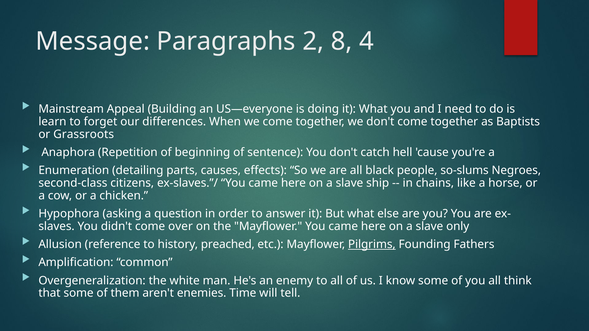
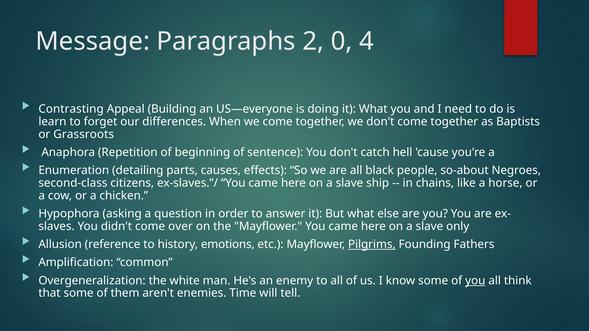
8: 8 -> 0
Mainstream: Mainstream -> Contrasting
so-slums: so-slums -> so-about
preached: preached -> emotions
you at (475, 281) underline: none -> present
